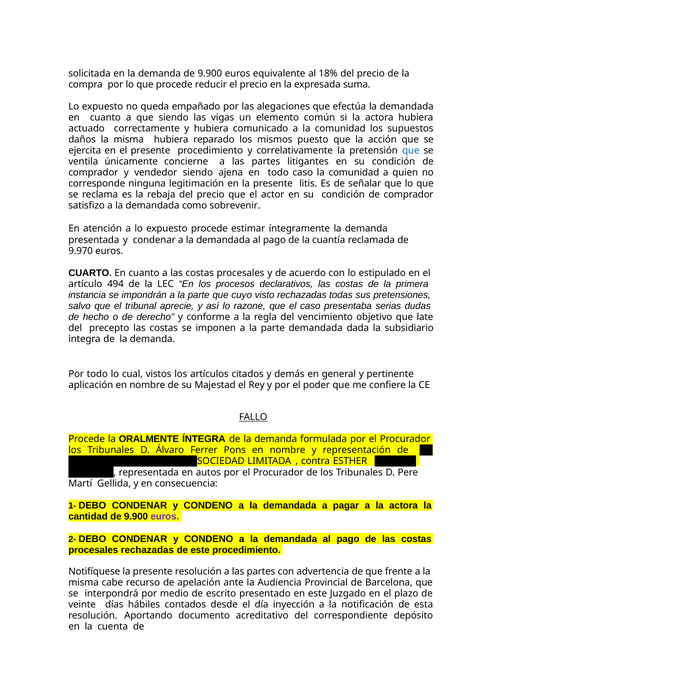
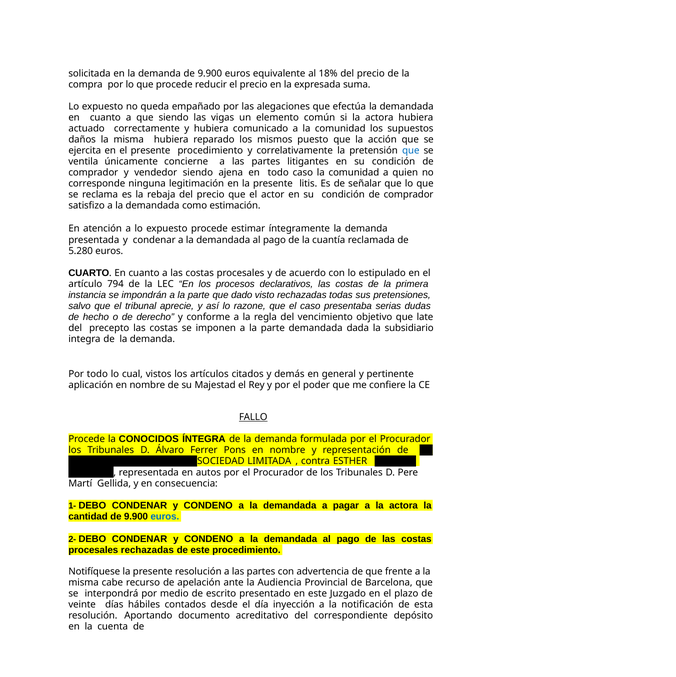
sobrevenir: sobrevenir -> estimación
9.970: 9.970 -> 5.280
494: 494 -> 794
cuyo: cuyo -> dado
ORALMENTE: ORALMENTE -> CONOCIDOS
euros at (165, 516) colour: purple -> blue
